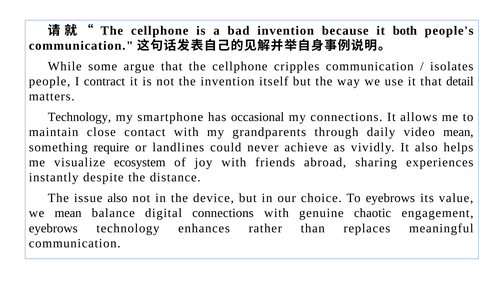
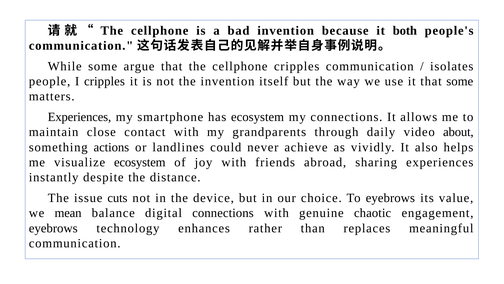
I contract: contract -> cripples
that detail: detail -> some
Technology at (79, 117): Technology -> Experiences
has occasional: occasional -> ecosystem
video mean: mean -> about
require: require -> actions
issue also: also -> cuts
